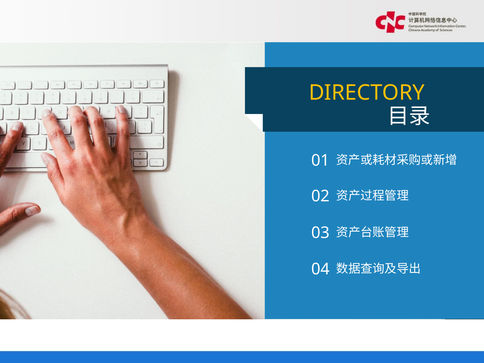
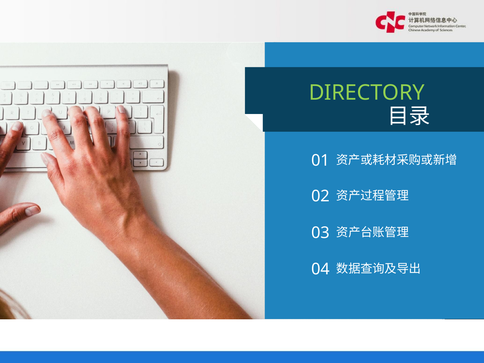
DIRECTORY colour: yellow -> light green
